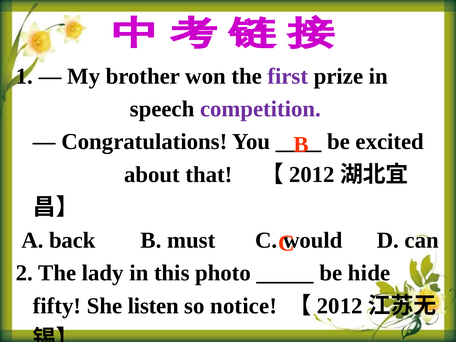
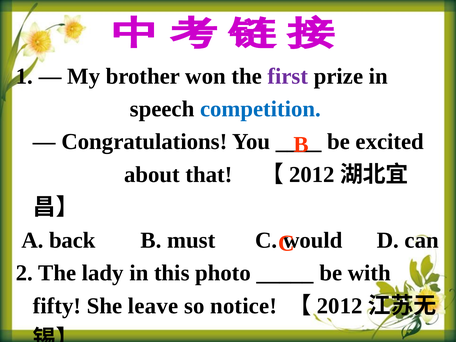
competition colour: purple -> blue
hide: hide -> with
listen: listen -> leave
